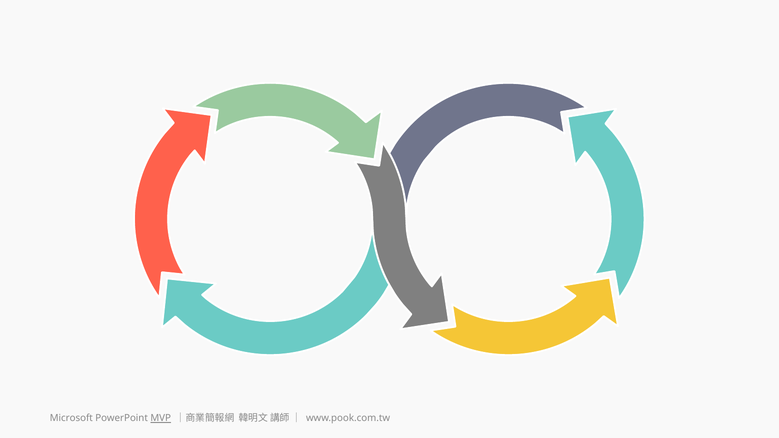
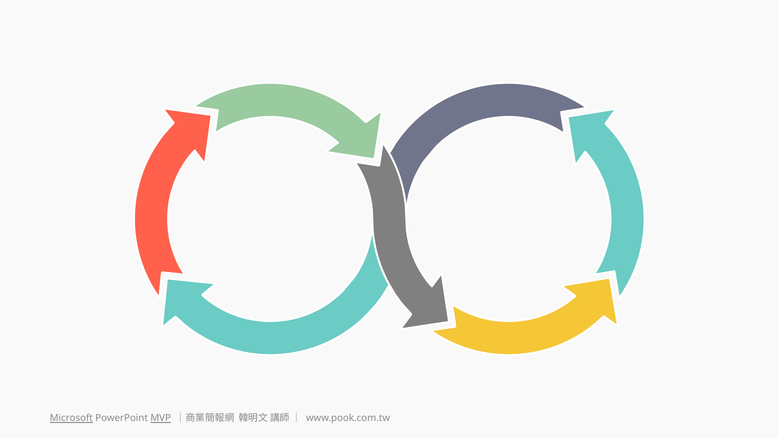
Microsoft underline: none -> present
